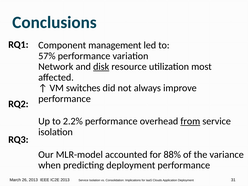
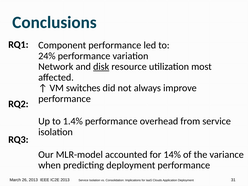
Component management: management -> performance
57%: 57% -> 24%
2.2%: 2.2% -> 1.4%
from underline: present -> none
88%: 88% -> 14%
